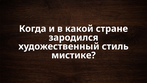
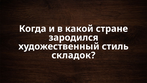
мистике: мистике -> складок
